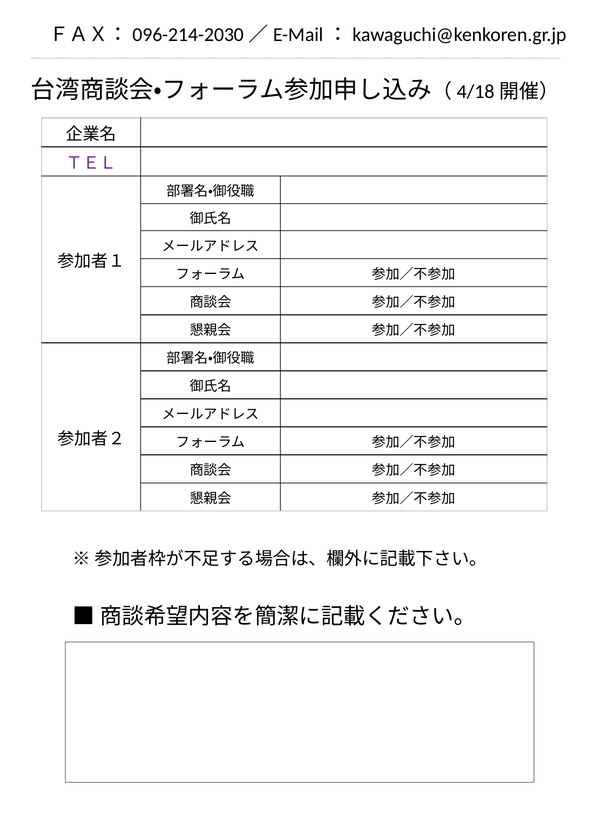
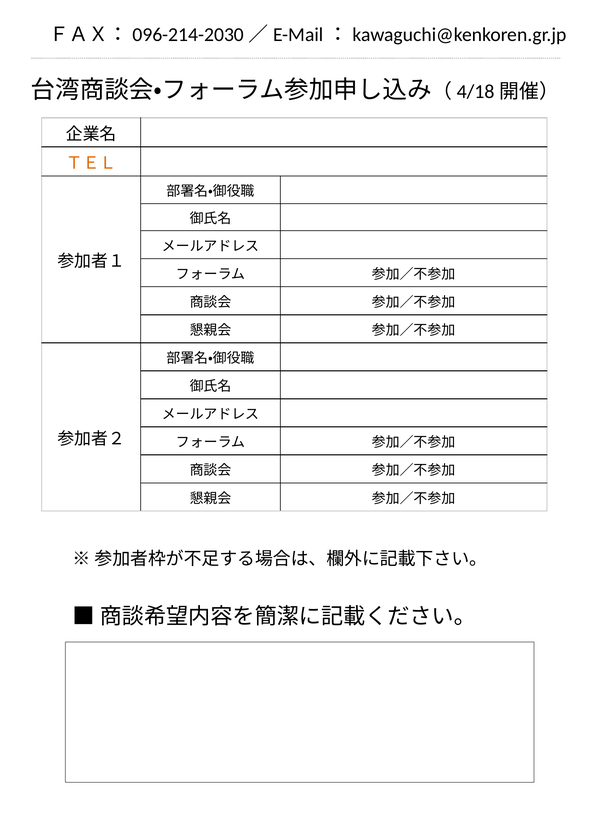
ＴＥＬ colour: purple -> orange
